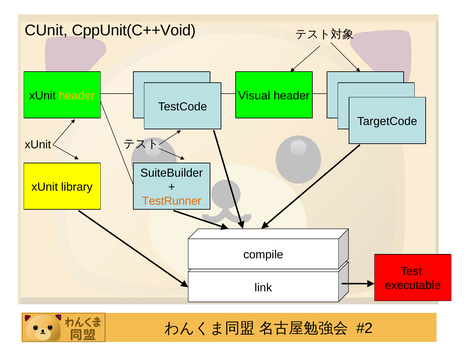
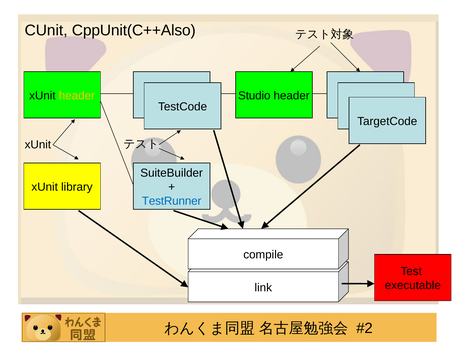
CppUnit(C++Void: CppUnit(C++Void -> CppUnit(C++Also
Visual: Visual -> Studio
TestRunner colour: orange -> blue
